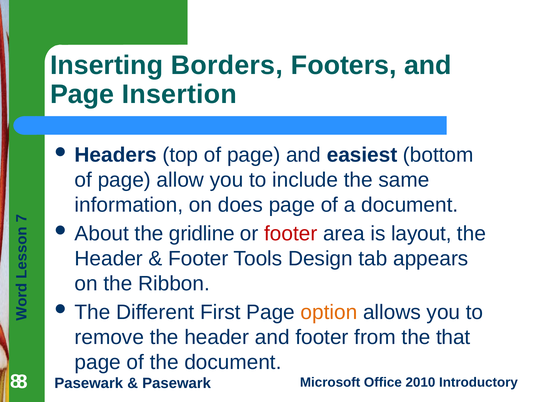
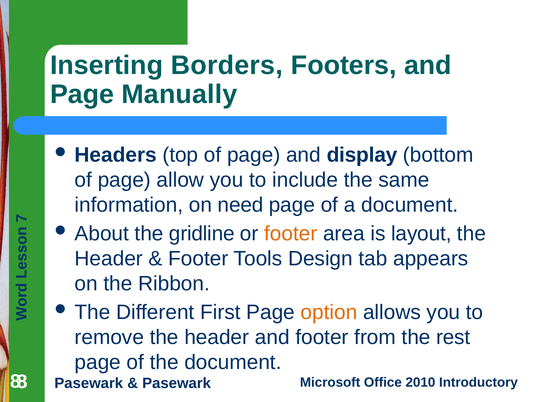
Insertion: Insertion -> Manually
easiest: easiest -> display
does: does -> need
footer at (291, 234) colour: red -> orange
that: that -> rest
